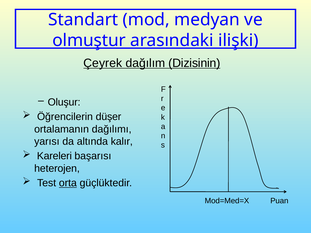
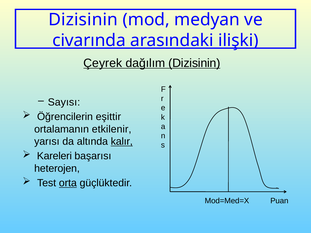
Standart at (83, 20): Standart -> Dizisinin
olmuştur: olmuştur -> civarında
Oluşur: Oluşur -> Sayısı
düşer: düşer -> eşittir
dağılımı: dağılımı -> etkilenir
kalır underline: none -> present
